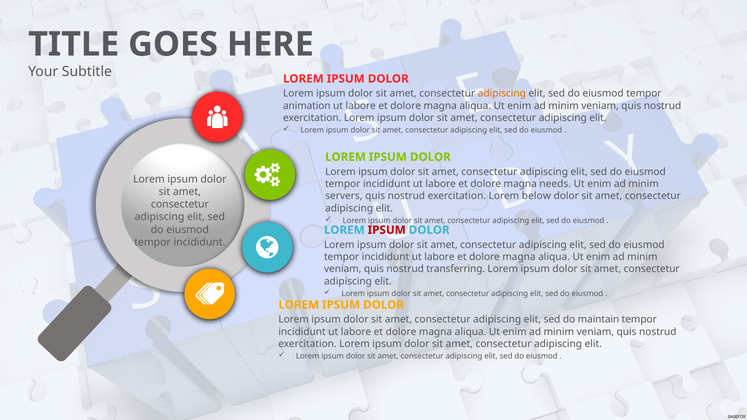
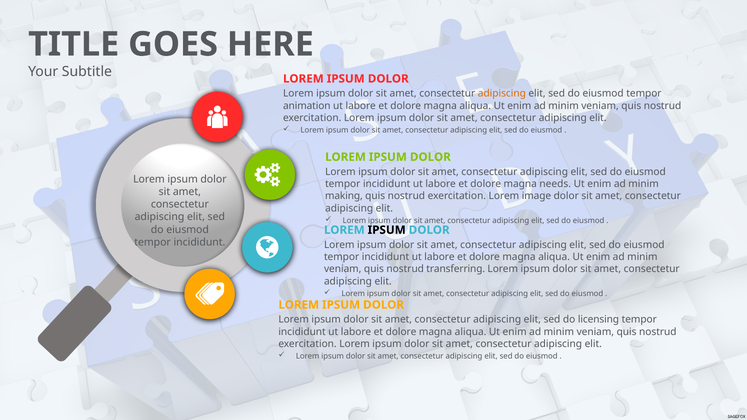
servers: servers -> making
below: below -> image
IPSUM at (387, 230) colour: red -> black
maintain: maintain -> licensing
